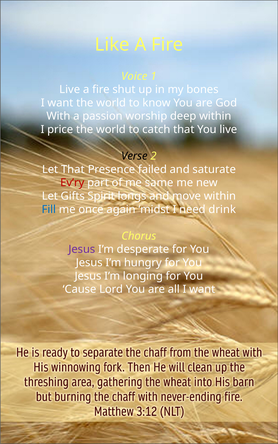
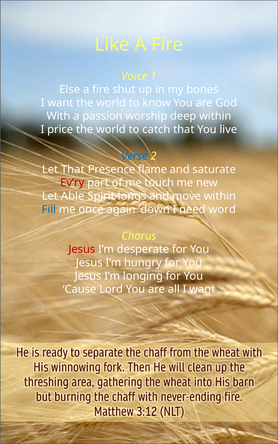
Live at (70, 90): Live -> Else
Verse colour: black -> blue
failed: failed -> flame
same: same -> touch
Gifts: Gifts -> Able
midst: midst -> down
drink: drink -> word
Jesus at (82, 250) colour: purple -> red
